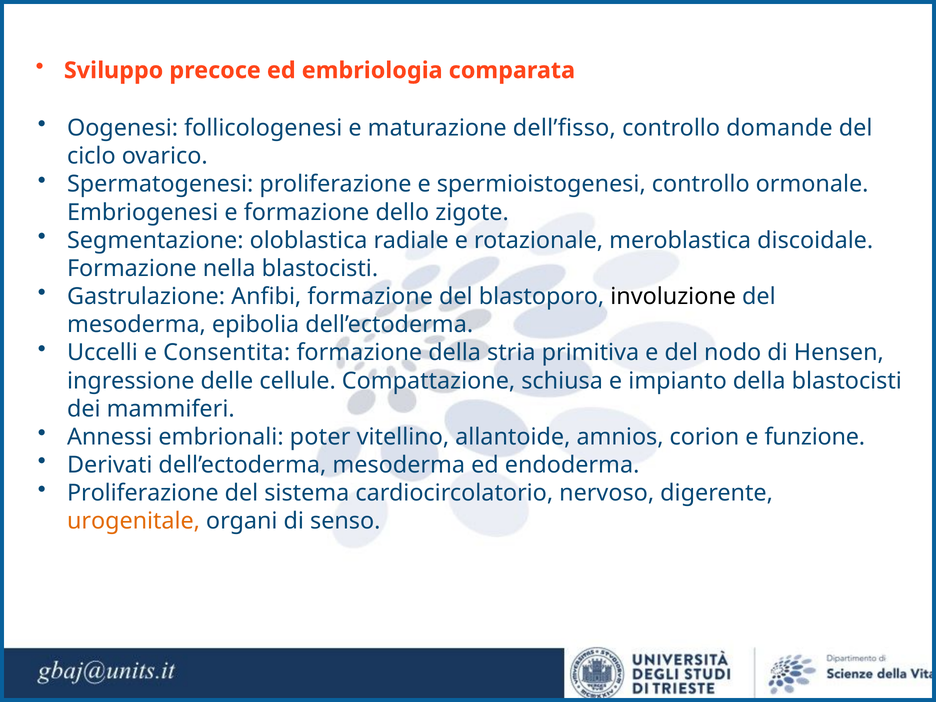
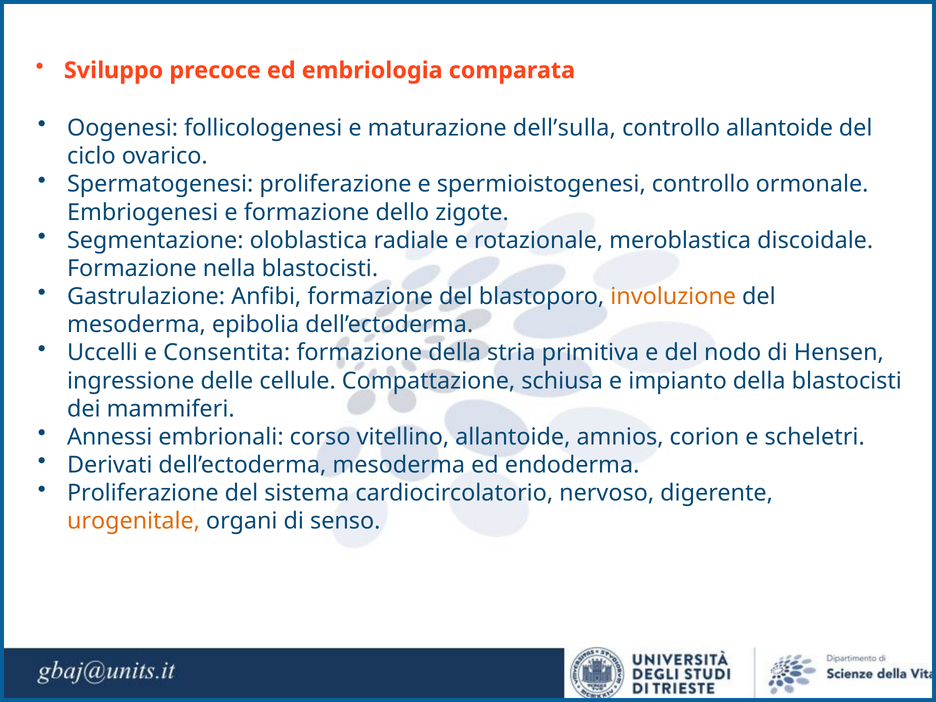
dell’fisso: dell’fisso -> dell’sulla
controllo domande: domande -> allantoide
involuzione colour: black -> orange
poter: poter -> corso
funzione: funzione -> scheletri
